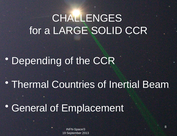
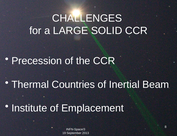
Depending: Depending -> Precession
General: General -> Institute
